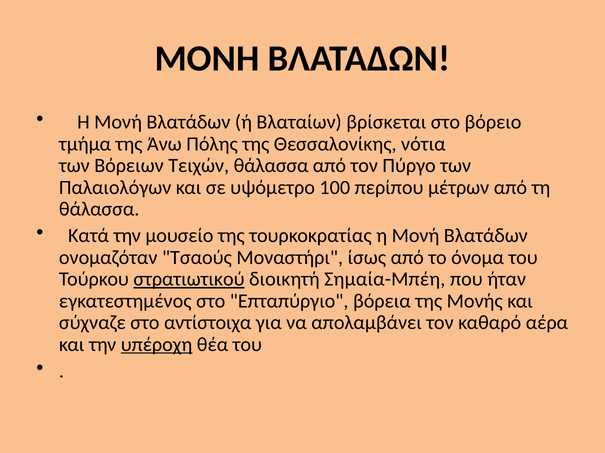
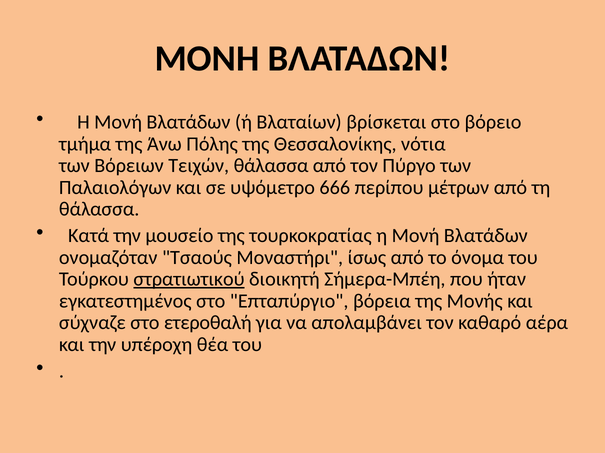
100: 100 -> 666
Σημαία-Μπέη: Σημαία-Μπέη -> Σήμερα-Μπέη
αντίστοιχα: αντίστοιχα -> ετεροθαλή
υπέροχη underline: present -> none
